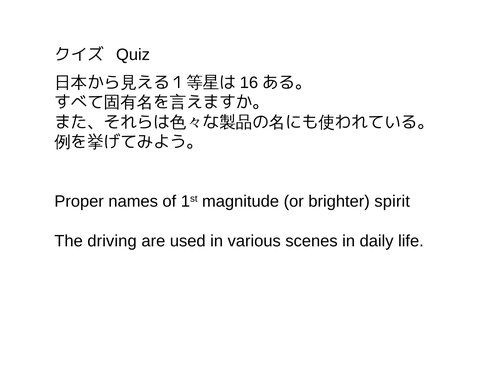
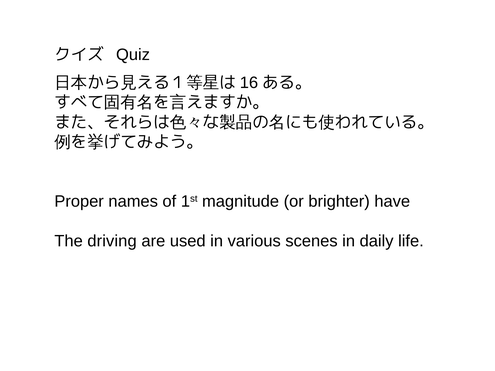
spirit: spirit -> have
